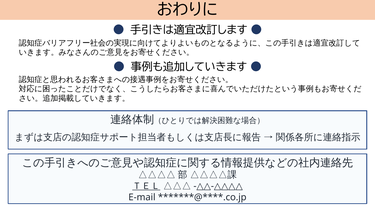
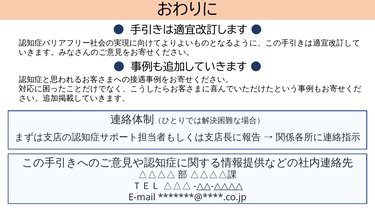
ＴＥＬ underline: present -> none
